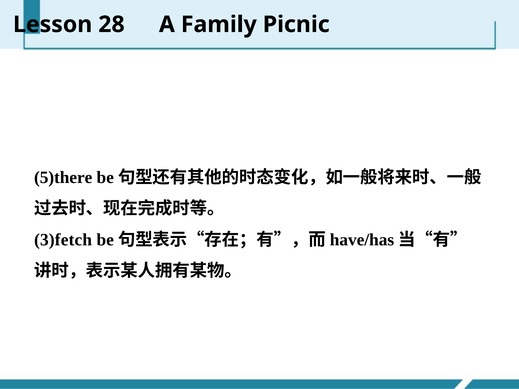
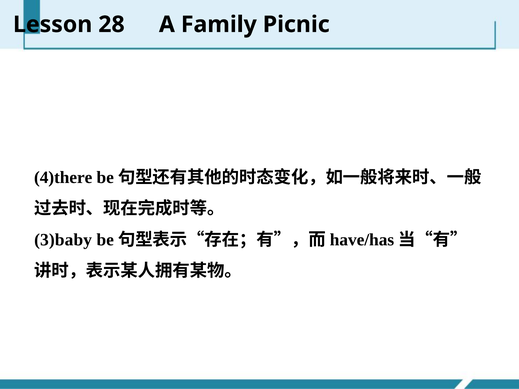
5)there: 5)there -> 4)there
3)fetch: 3)fetch -> 3)baby
